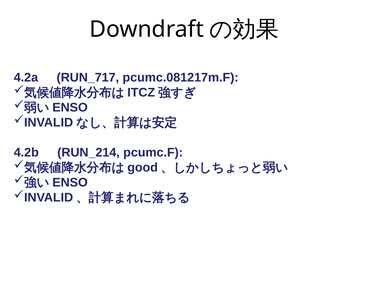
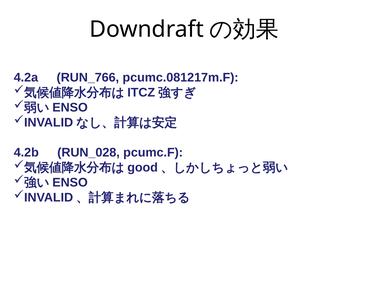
RUN_717: RUN_717 -> RUN_766
RUN_214: RUN_214 -> RUN_028
